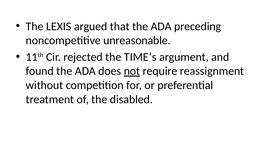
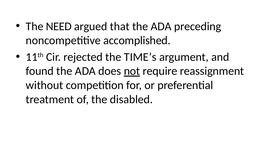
LEXIS: LEXIS -> NEED
unreasonable: unreasonable -> accomplished
